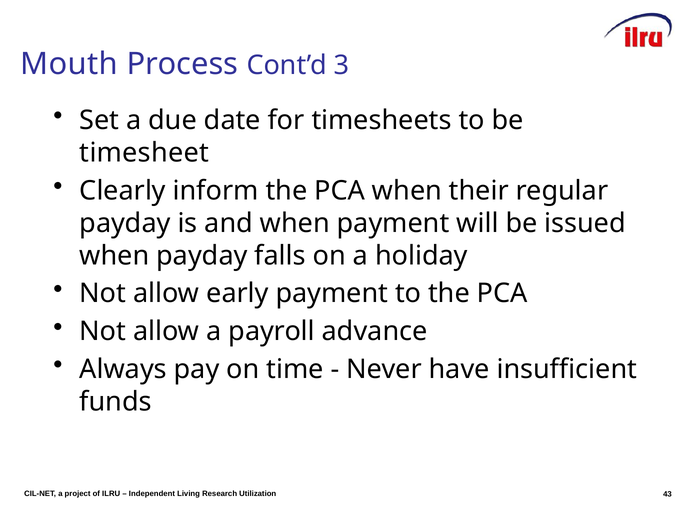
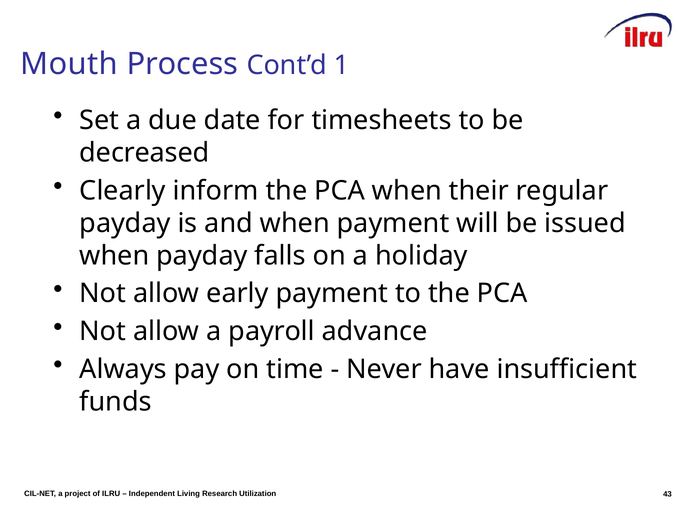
3: 3 -> 1
timesheet: timesheet -> decreased
